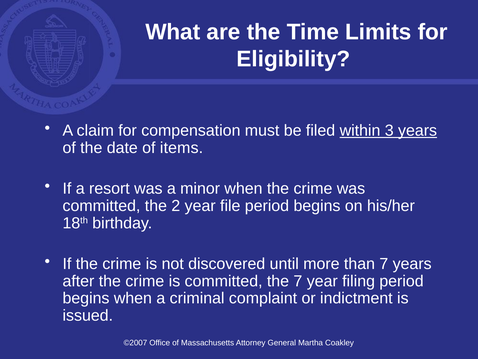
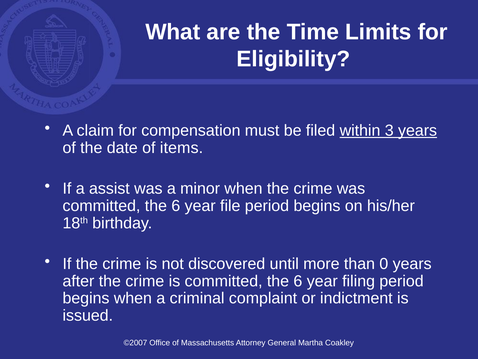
resort: resort -> assist
2 at (176, 206): 2 -> 6
than 7: 7 -> 0
is committed the 7: 7 -> 6
